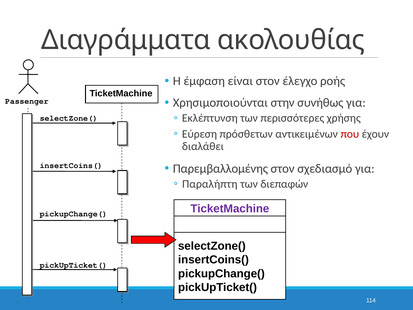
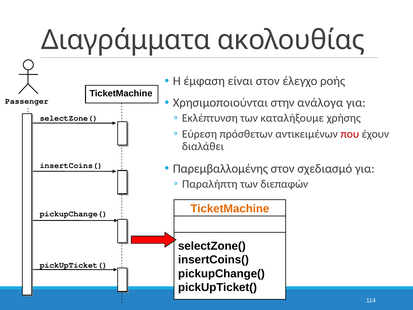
συνήθως: συνήθως -> ανάλογα
περισσότερες: περισσότερες -> καταλήξουμε
TicketMachine at (230, 209) colour: purple -> orange
